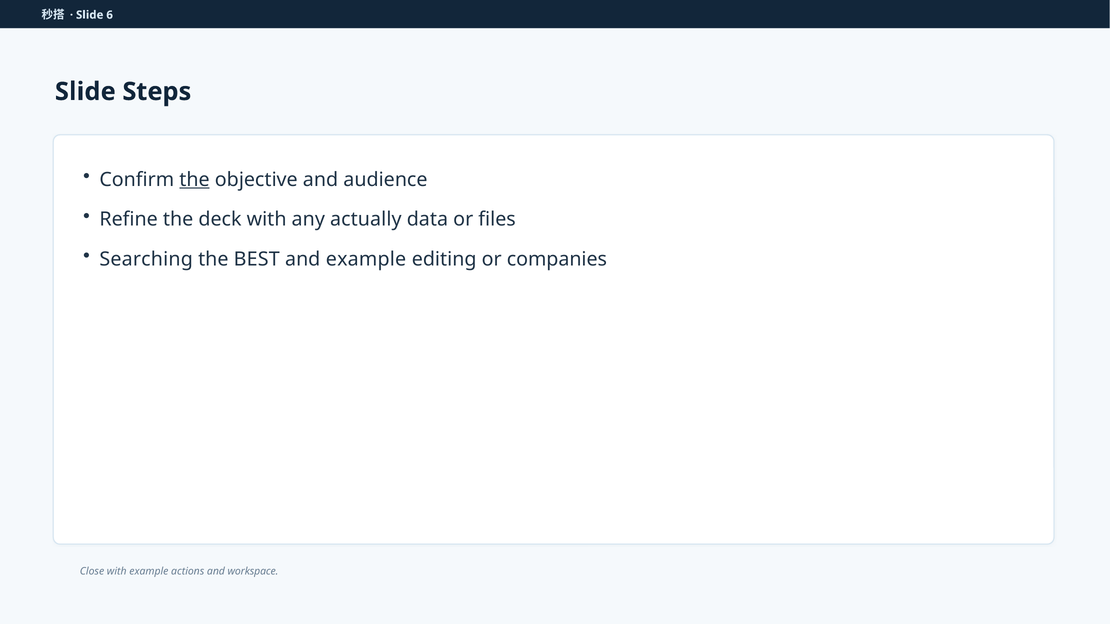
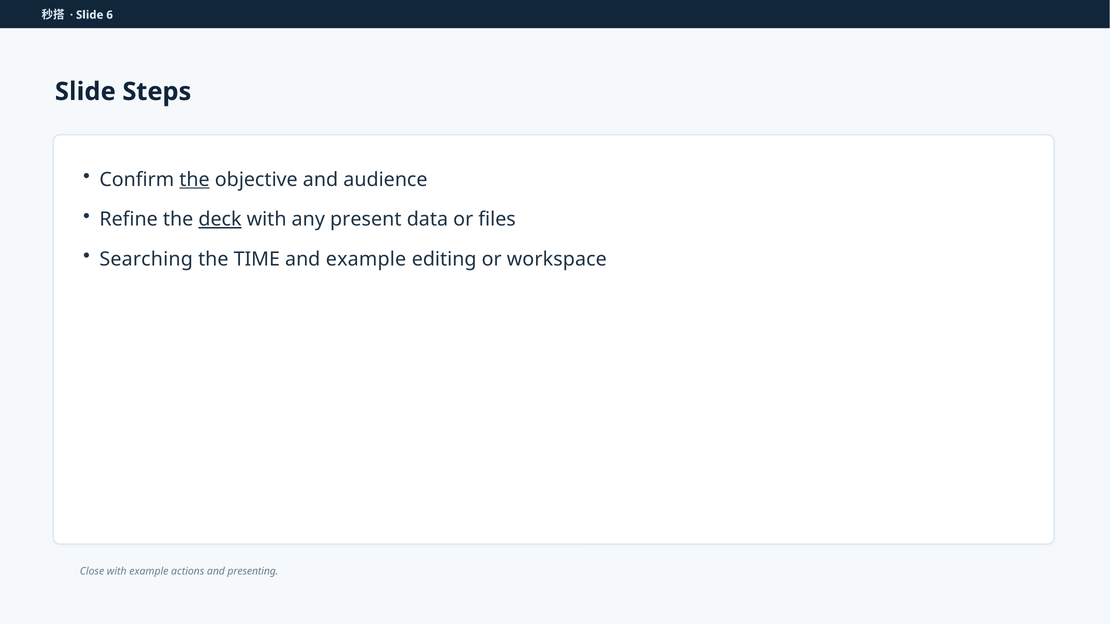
deck underline: none -> present
actually: actually -> present
BEST: BEST -> TIME
companies: companies -> workspace
workspace: workspace -> presenting
